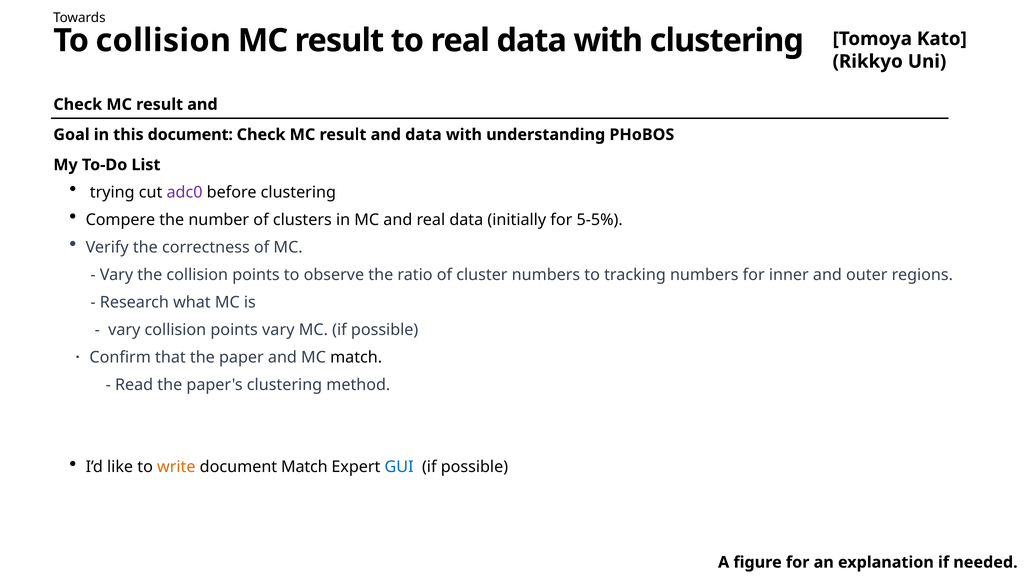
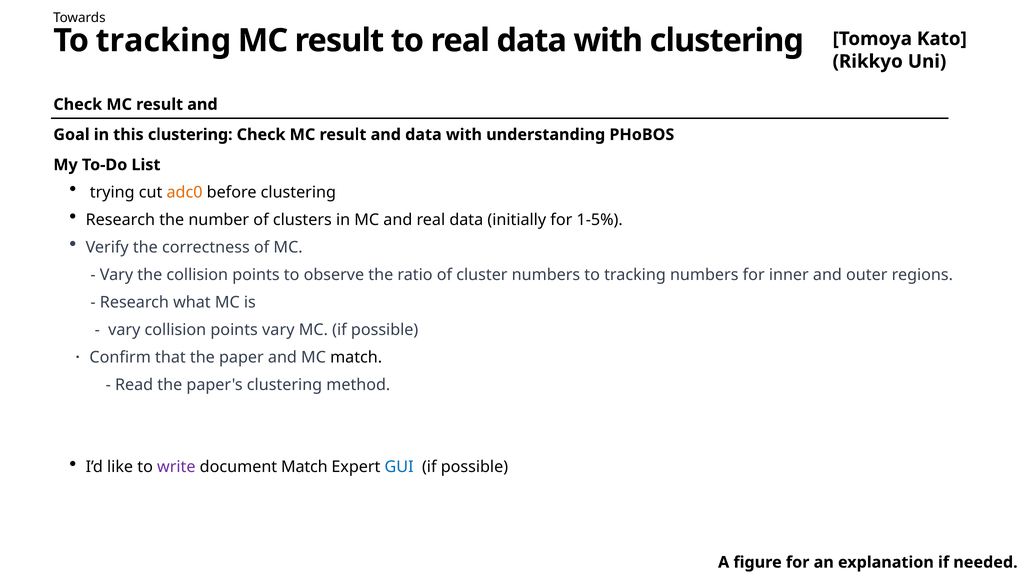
collision at (163, 41): collision -> tracking
this document: document -> clustering
adc0 colour: purple -> orange
Compere at (120, 220): Compere -> Research
5-5%: 5-5% -> 1-5%
write colour: orange -> purple
